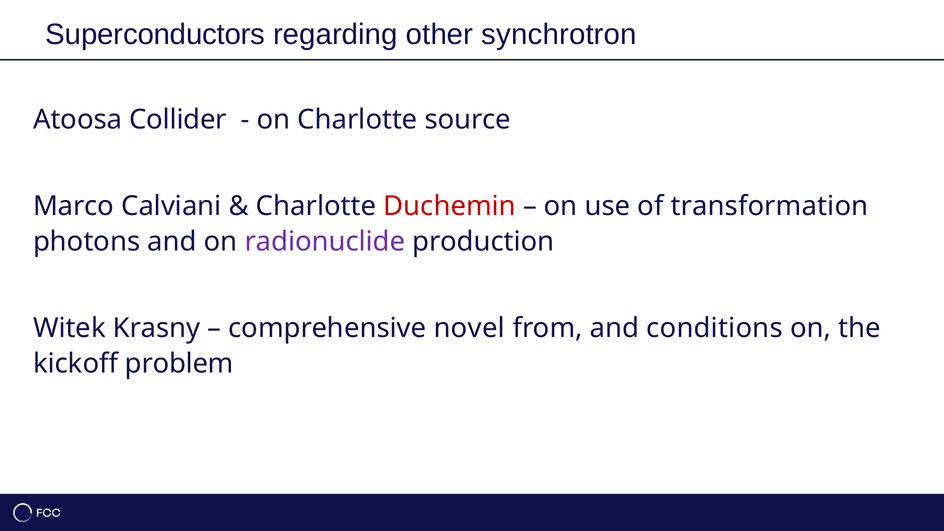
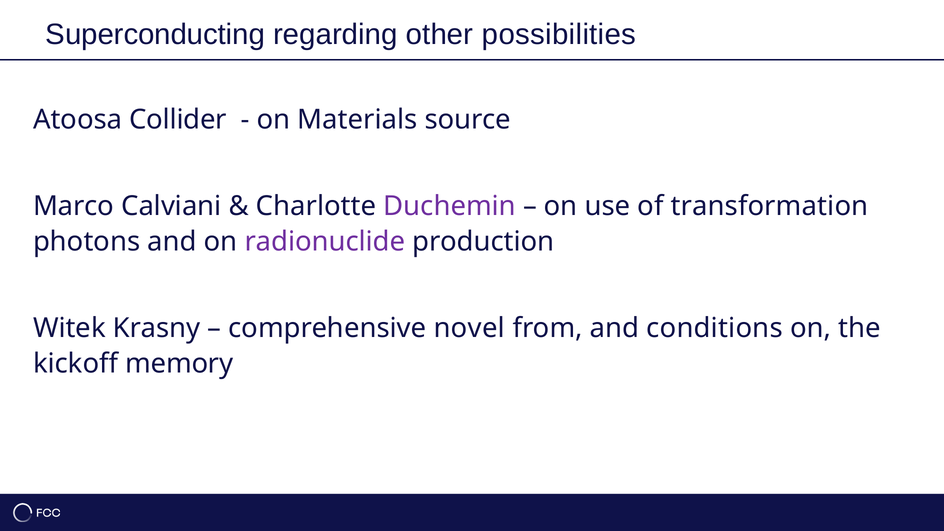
Superconductors: Superconductors -> Superconducting
synchrotron: synchrotron -> possibilities
on Charlotte: Charlotte -> Materials
Duchemin colour: red -> purple
problem: problem -> memory
